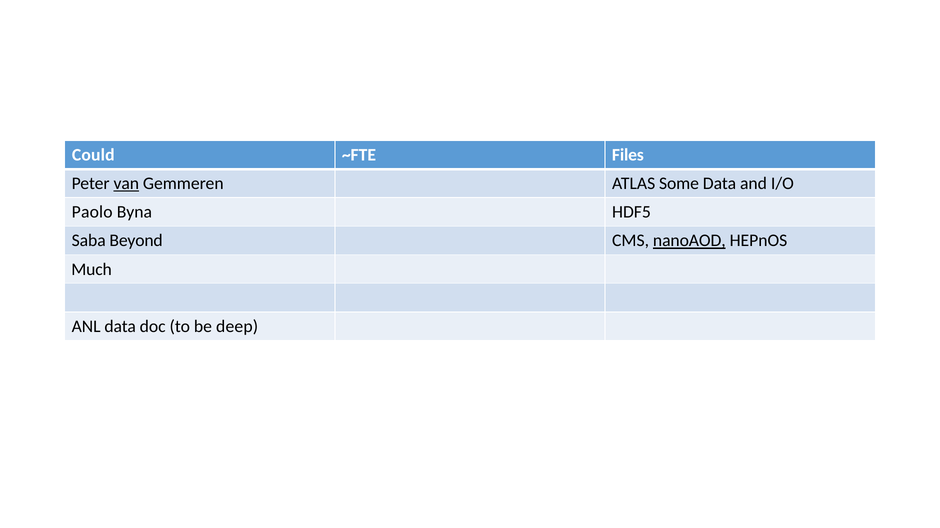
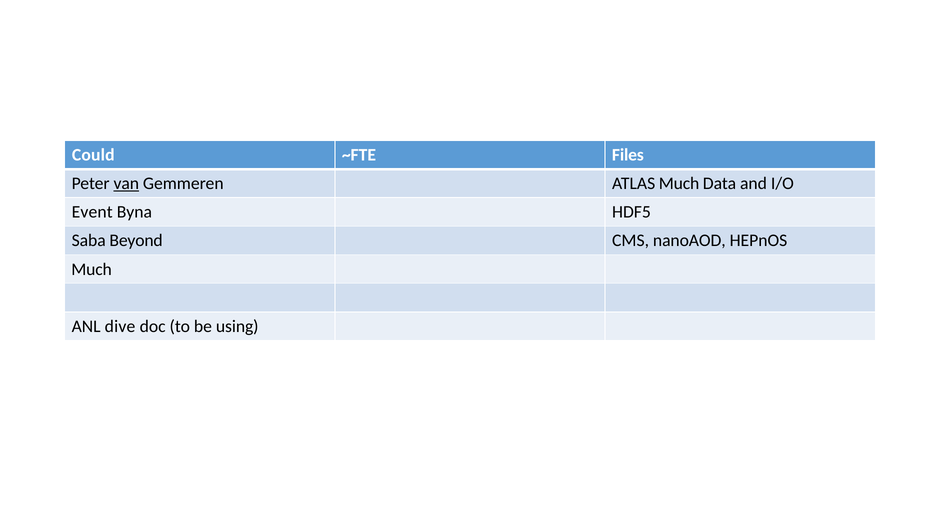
ATLAS Some: Some -> Much
Paolo: Paolo -> Event
nanoAOD underline: present -> none
ANL data: data -> dive
deep: deep -> using
